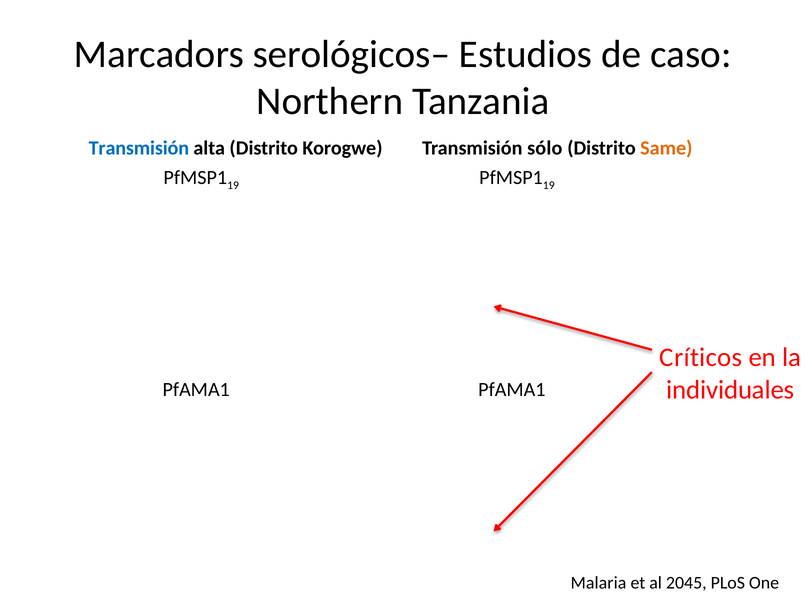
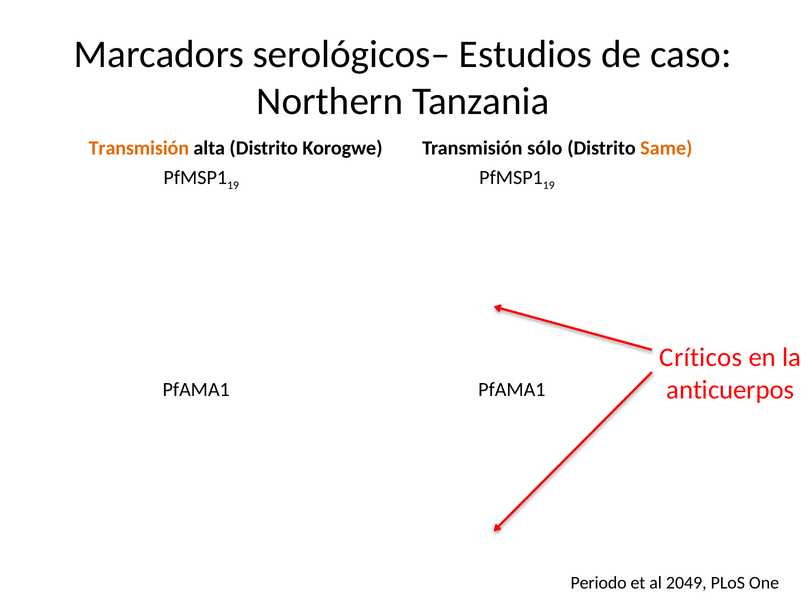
Transmisión at (139, 148) colour: blue -> orange
individuales: individuales -> anticuerpos
Malaria: Malaria -> Periodo
2045: 2045 -> 2049
